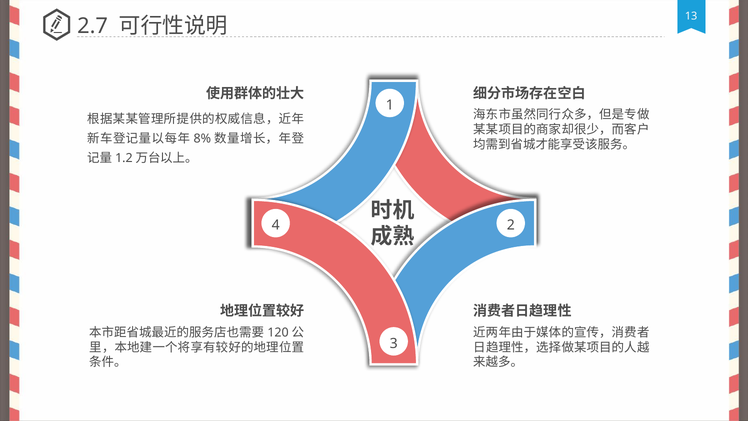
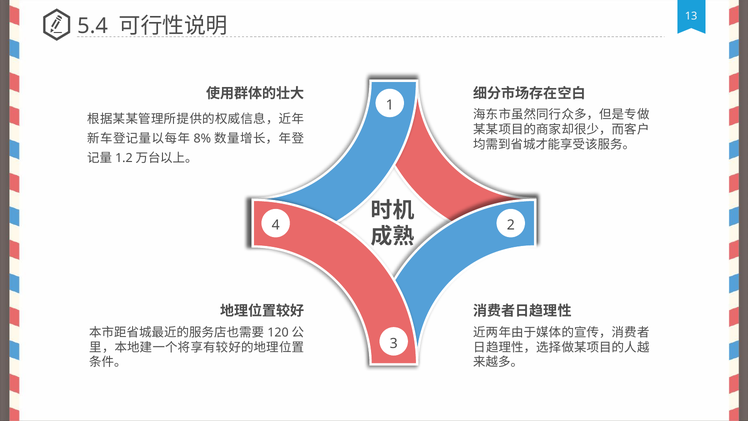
2.7: 2.7 -> 5.4
